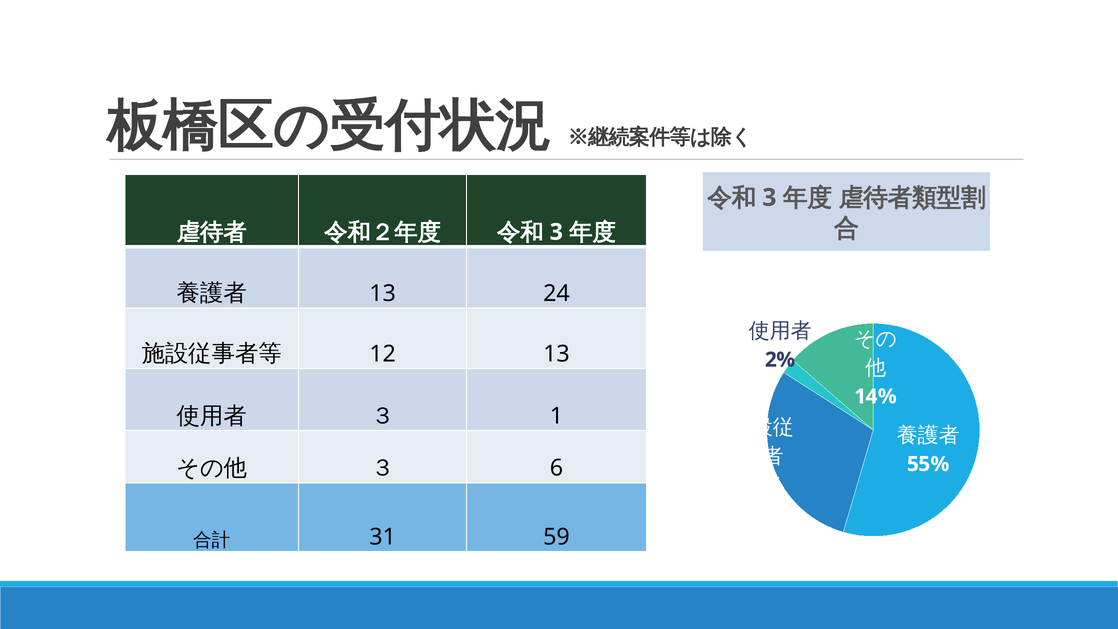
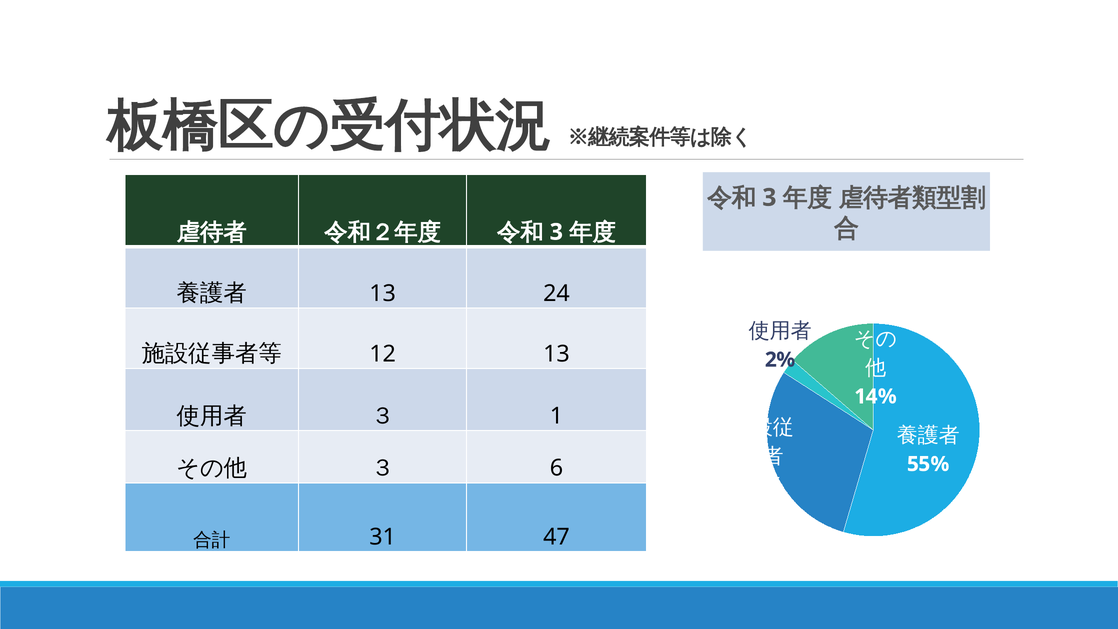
59: 59 -> 47
